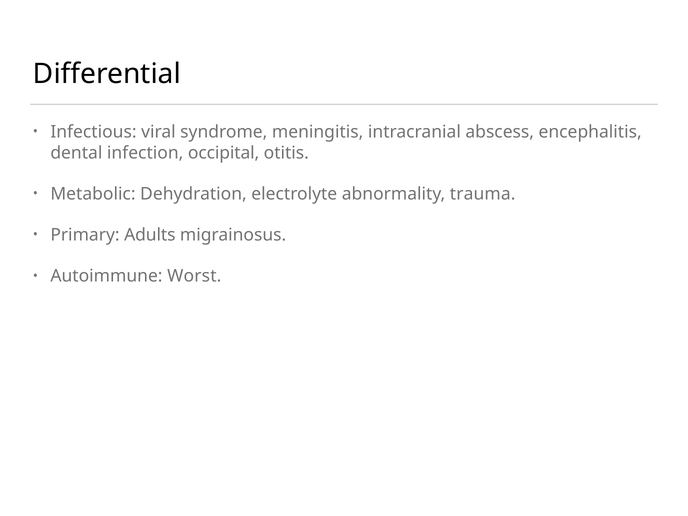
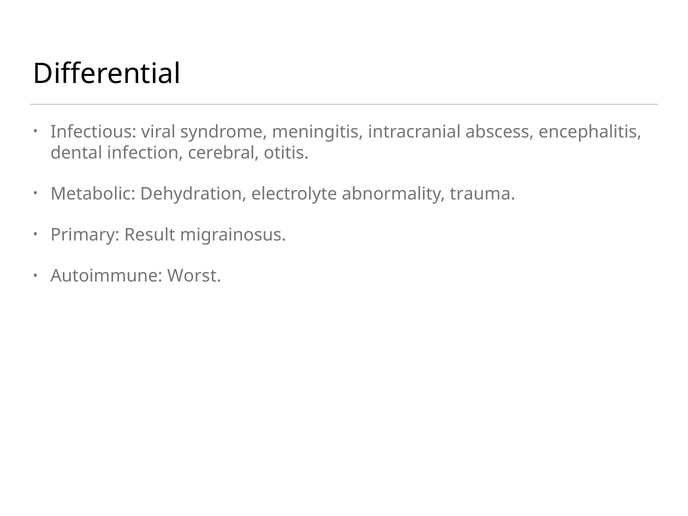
occipital: occipital -> cerebral
Adults: Adults -> Result
